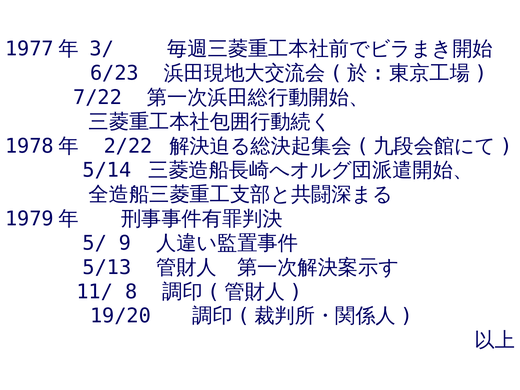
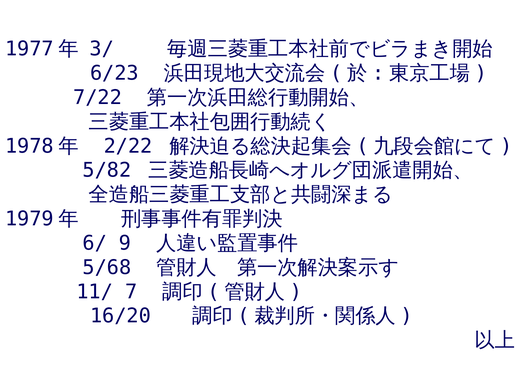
5/14: 5/14 -> 5/82
5/: 5/ -> 6/
5/13: 5/13 -> 5/68
8: 8 -> 7
19/20: 19/20 -> 16/20
